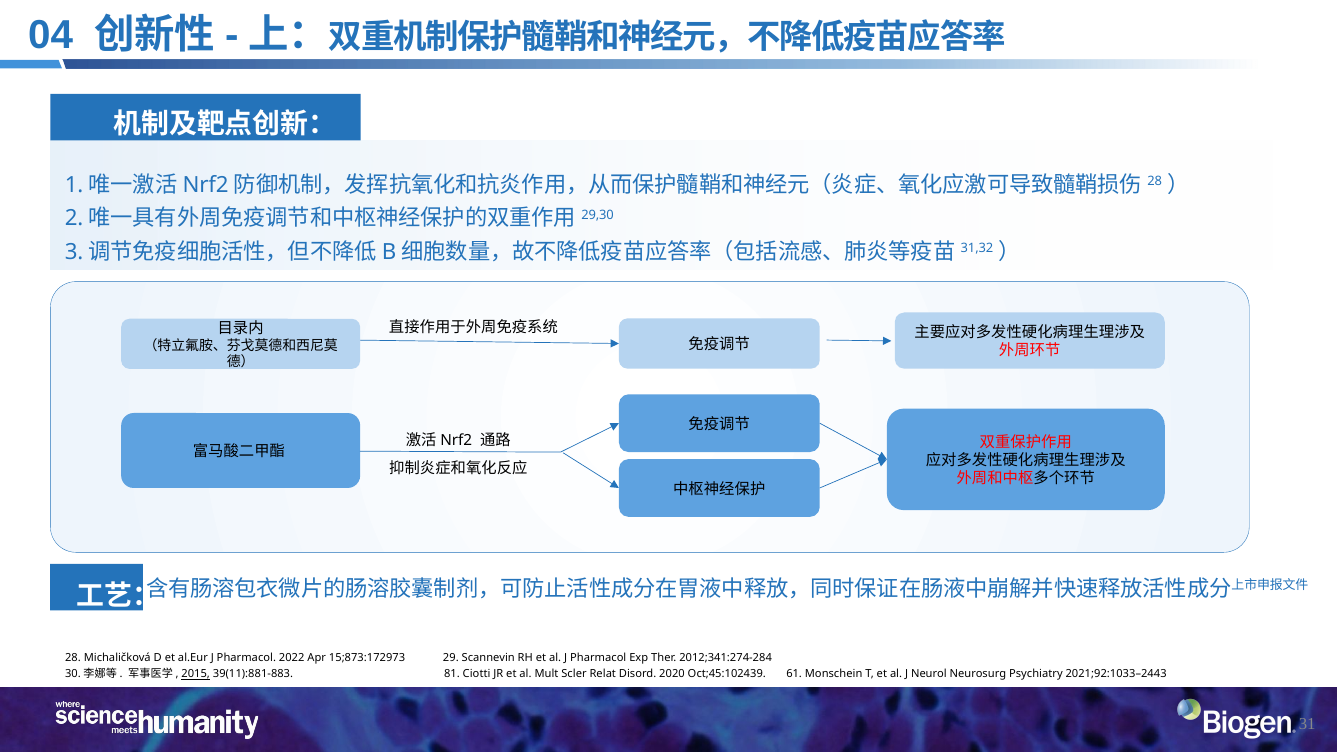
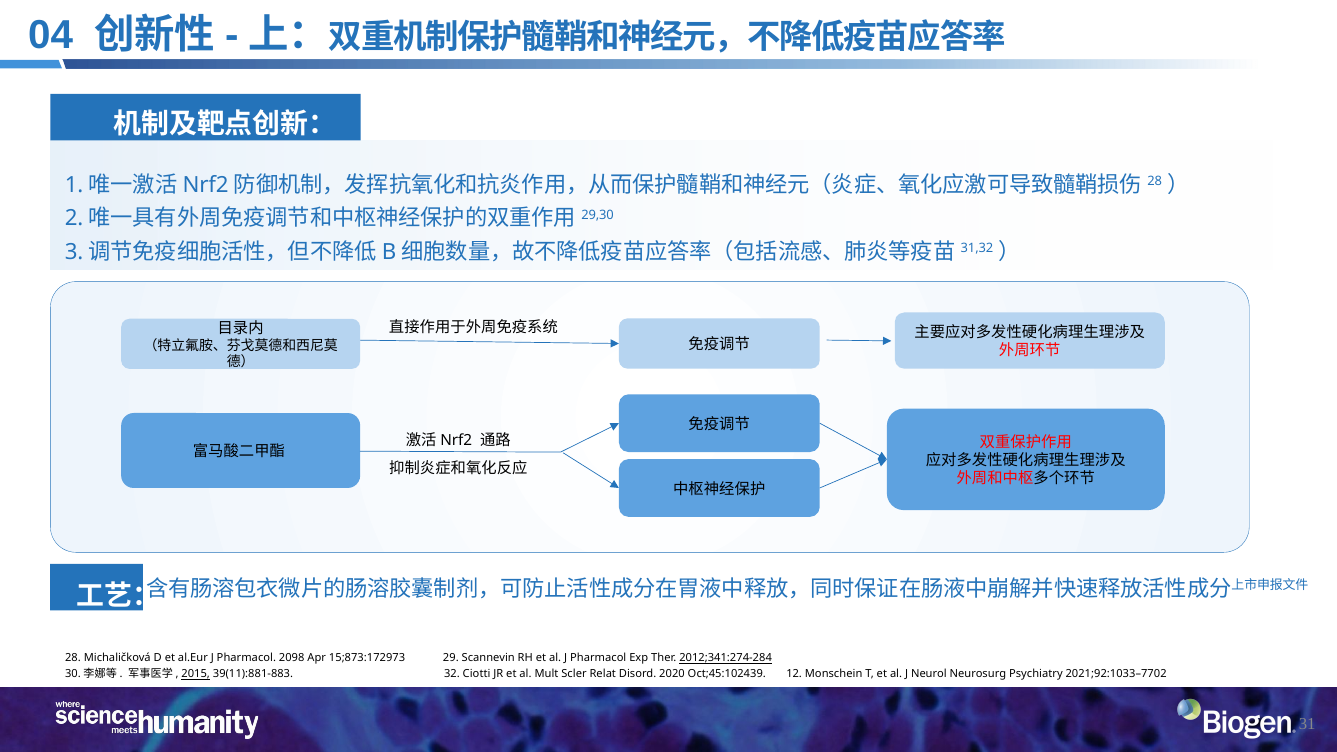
2022: 2022 -> 2098
2012;341:274-284 underline: none -> present
81: 81 -> 32
61: 61 -> 12
2021;92:1033–2443: 2021;92:1033–2443 -> 2021;92:1033–7702
